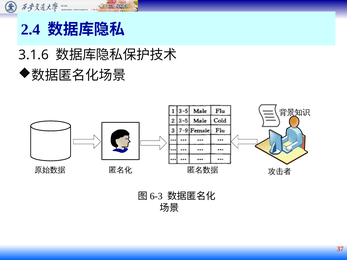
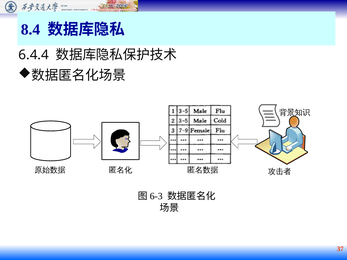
2.4: 2.4 -> 8.4
3.1.6: 3.1.6 -> 6.4.4
